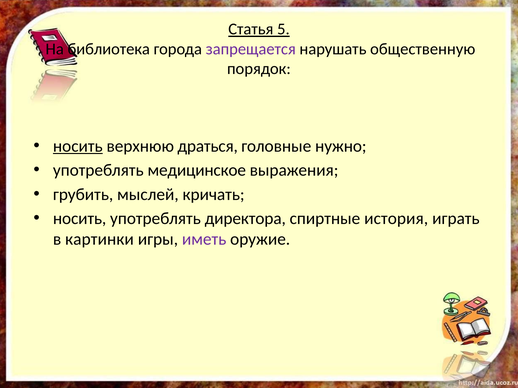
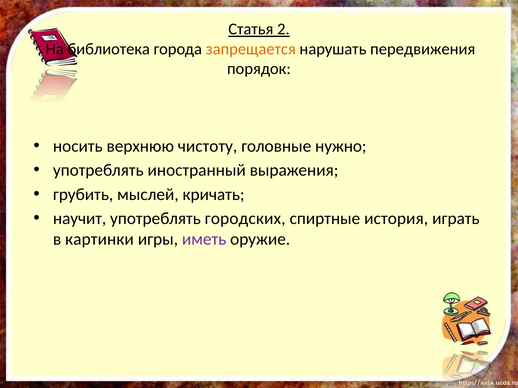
5: 5 -> 2
запрещается colour: purple -> orange
общественную: общественную -> передвижения
носить at (78, 146) underline: present -> none
драться: драться -> чистоту
медицинское: медицинское -> иностранный
носить at (80, 219): носить -> научит
директора: директора -> городских
